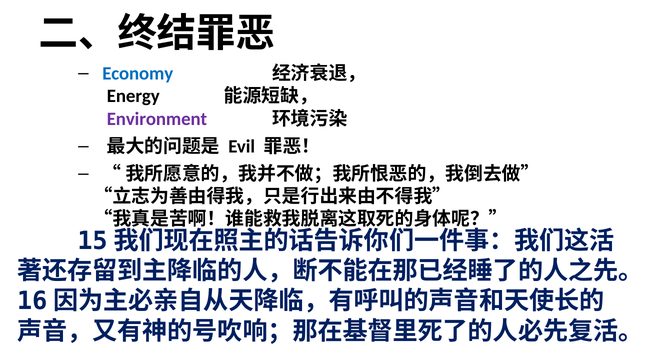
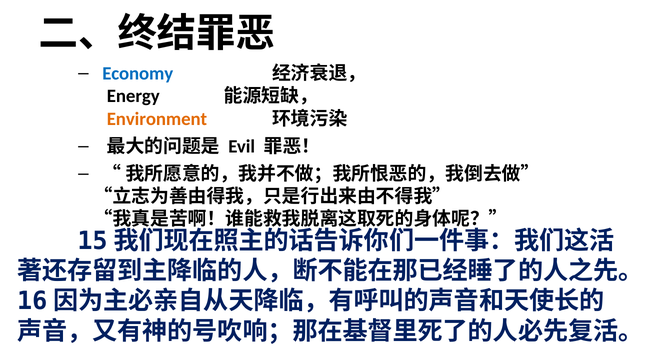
Environment colour: purple -> orange
